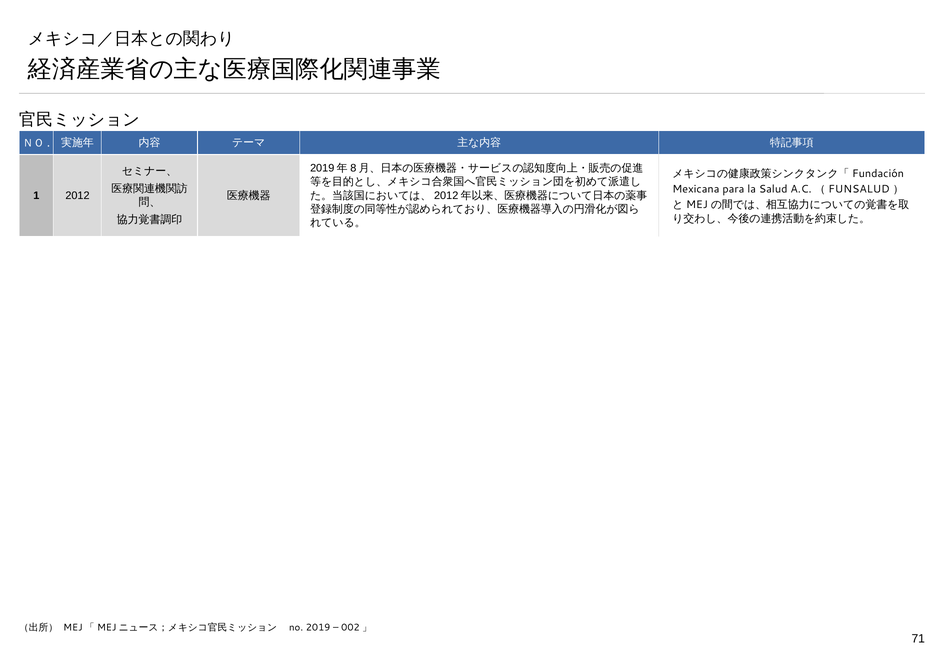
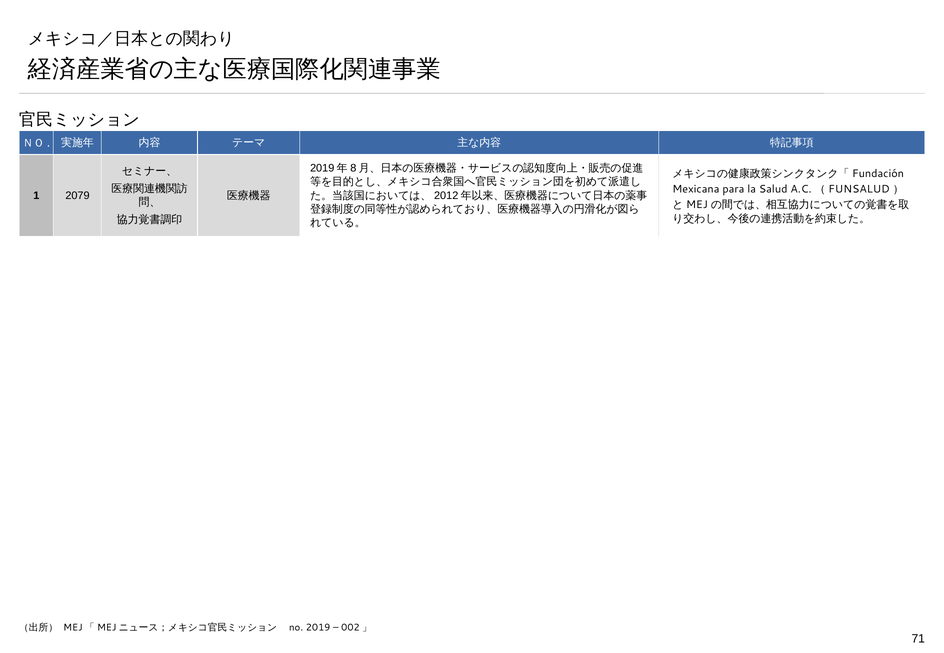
2012: 2012 -> 2079
